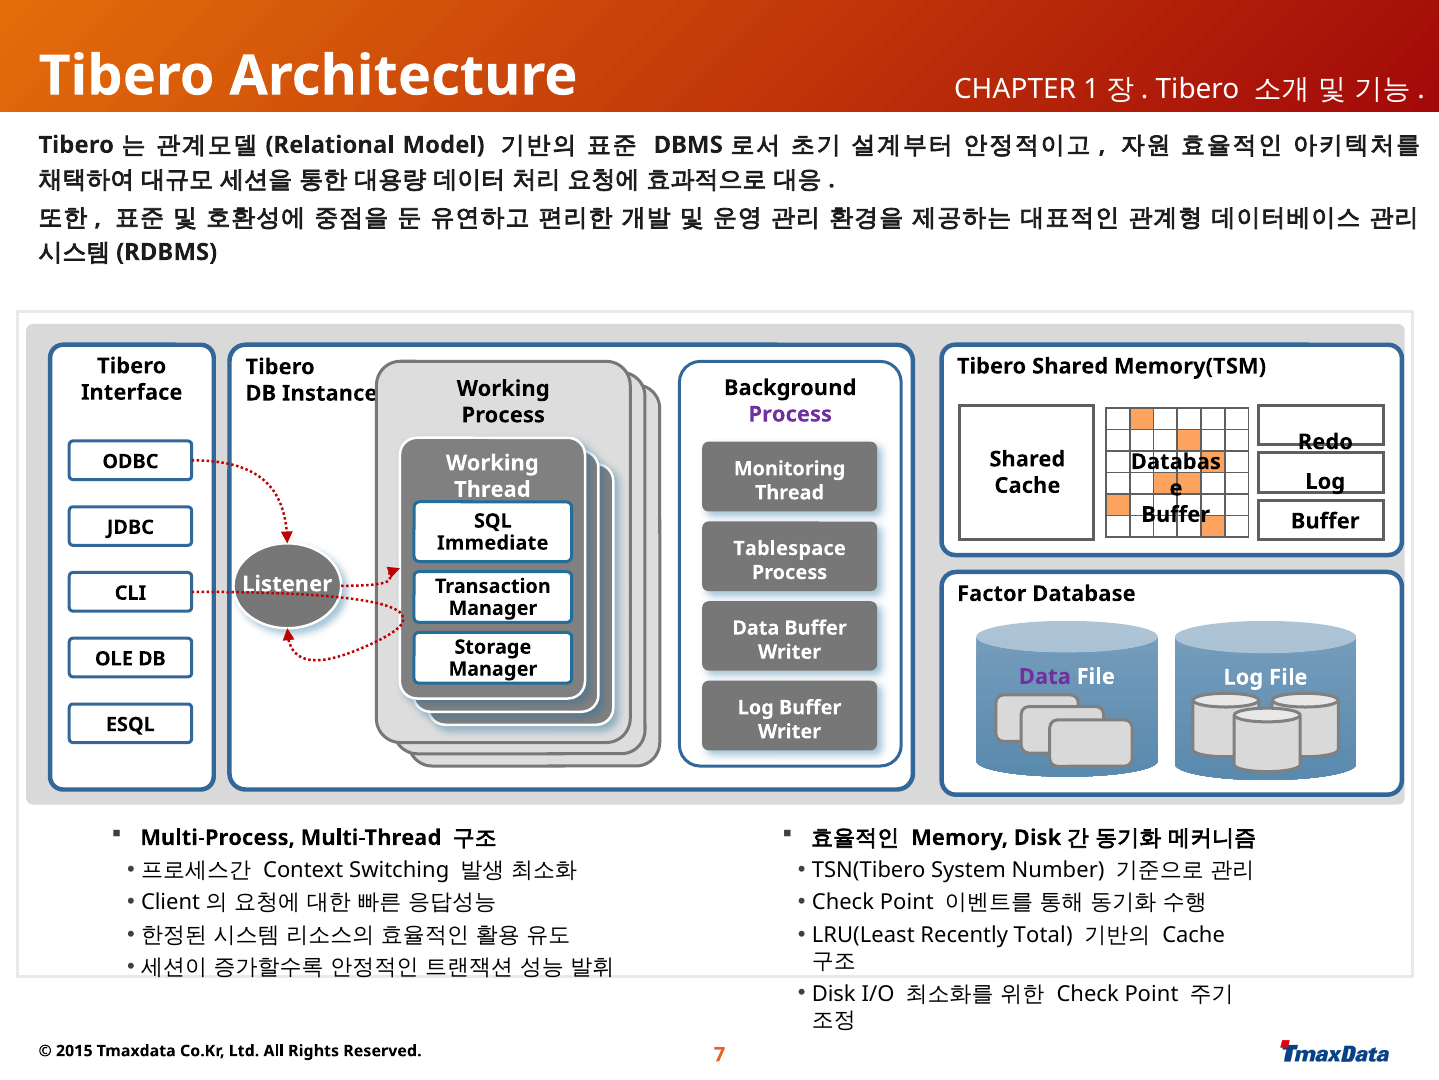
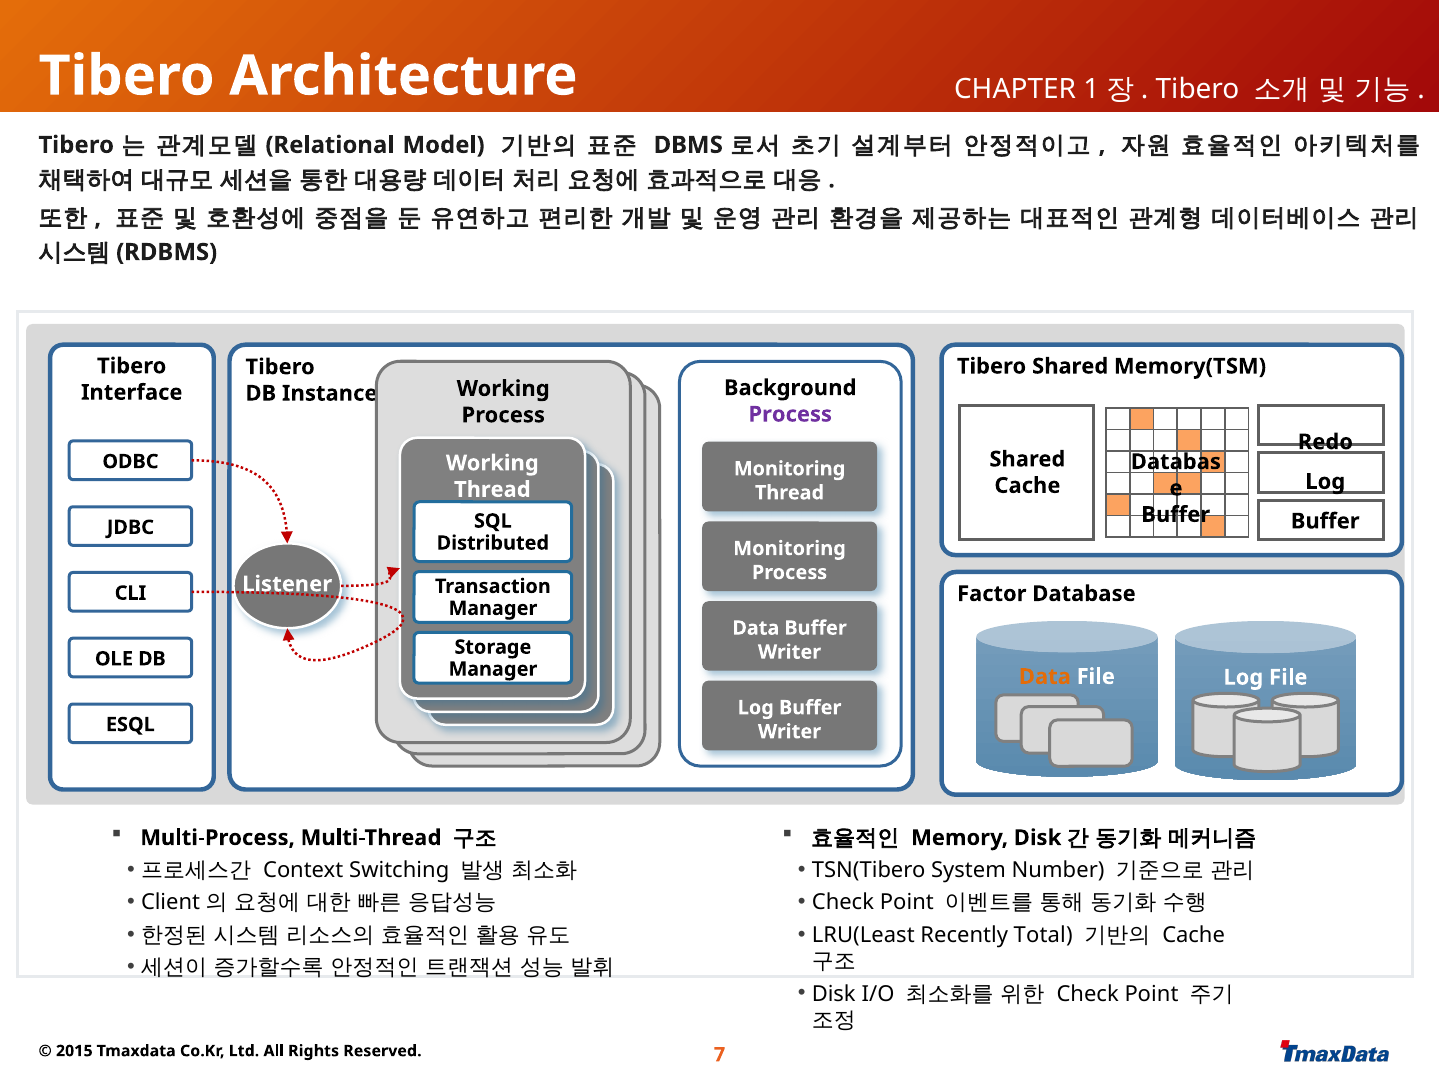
Immediate: Immediate -> Distributed
Tablespace at (790, 548): Tablespace -> Monitoring
Data at (1045, 676) colour: purple -> orange
